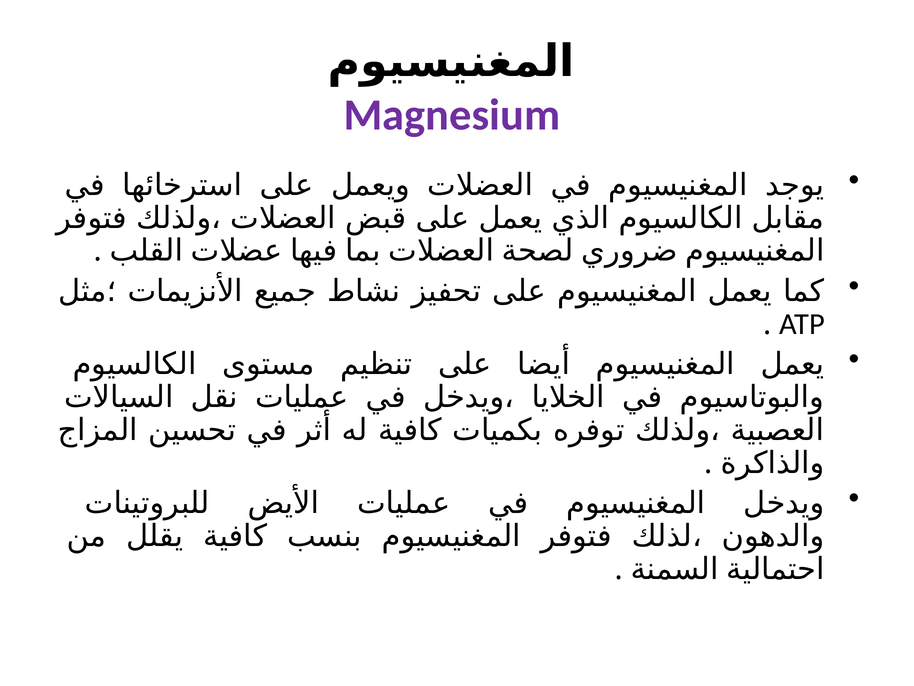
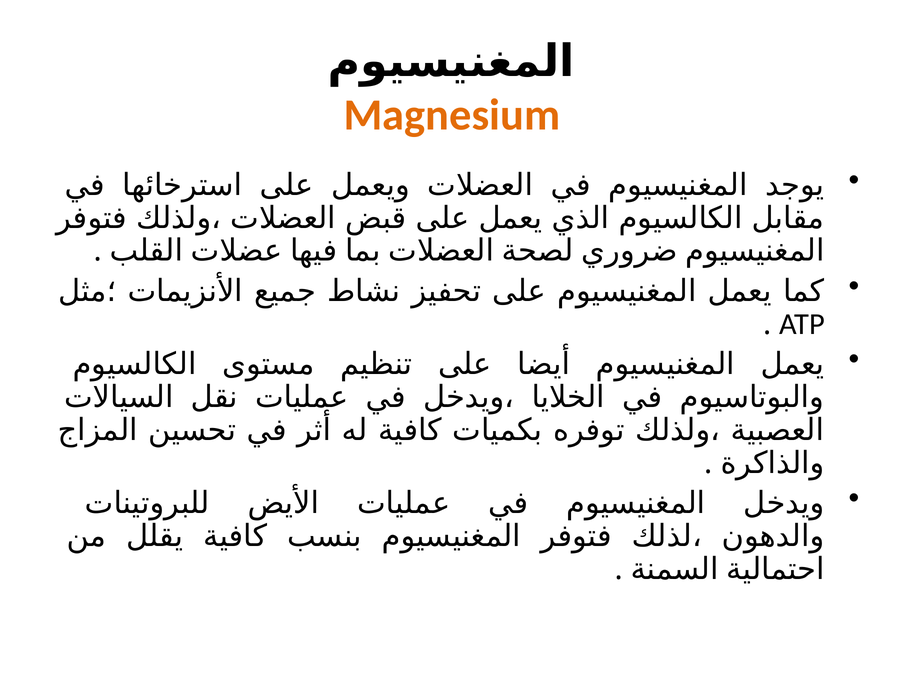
Magnesium colour: purple -> orange
